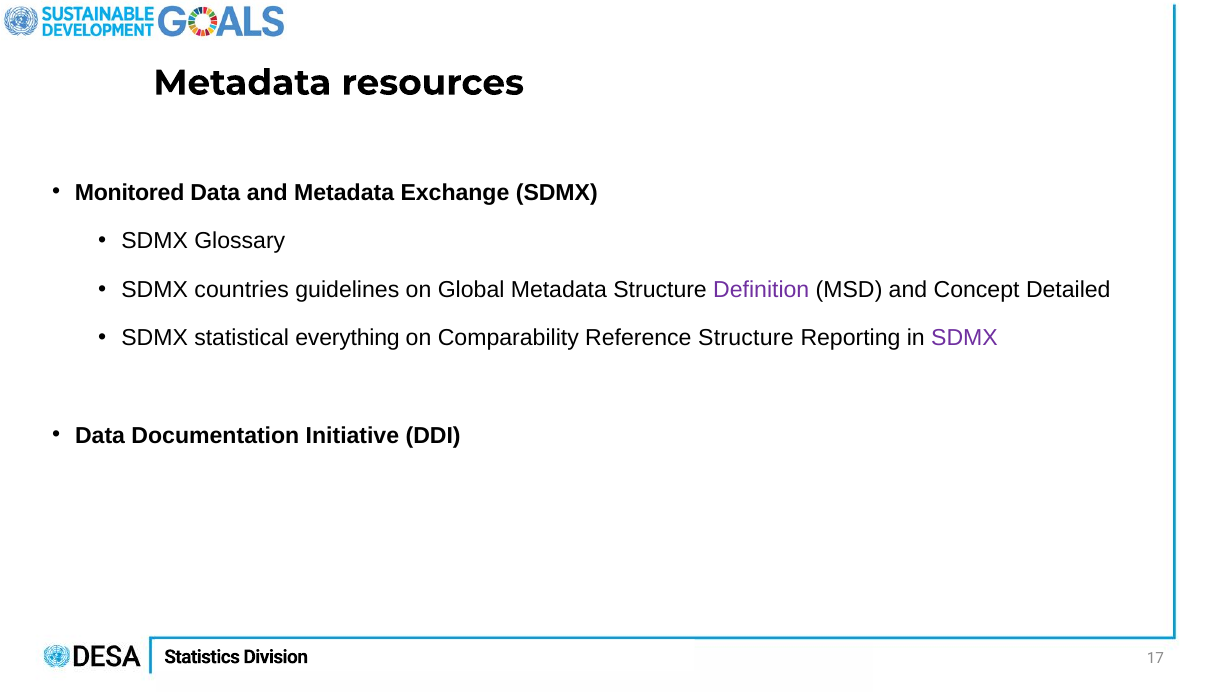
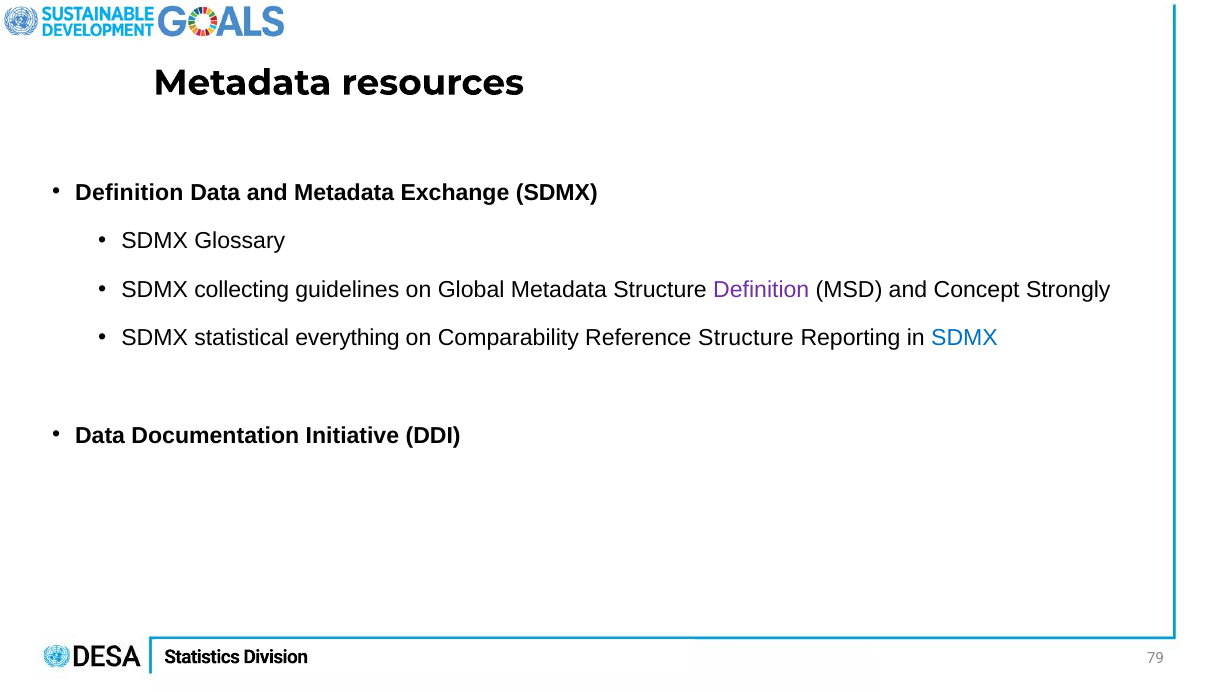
Monitored at (130, 193): Monitored -> Definition
countries: countries -> collecting
Detailed: Detailed -> Strongly
SDMX at (964, 338) colour: purple -> blue
17: 17 -> 79
